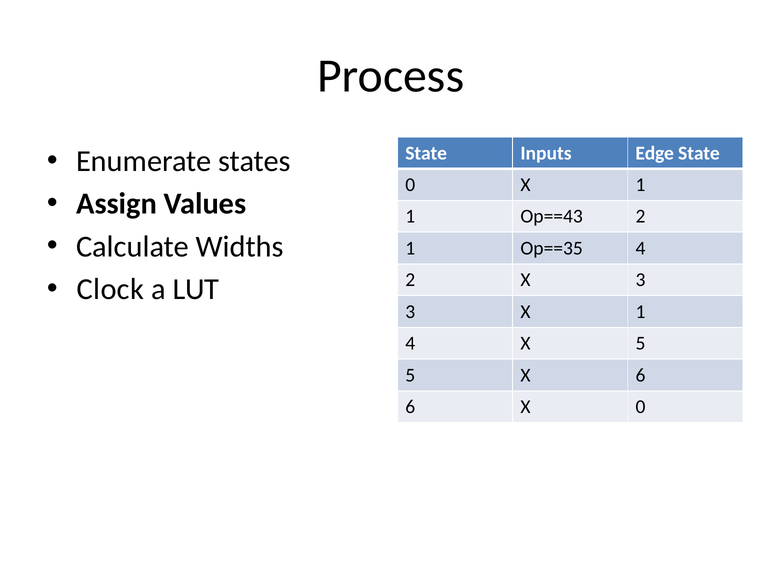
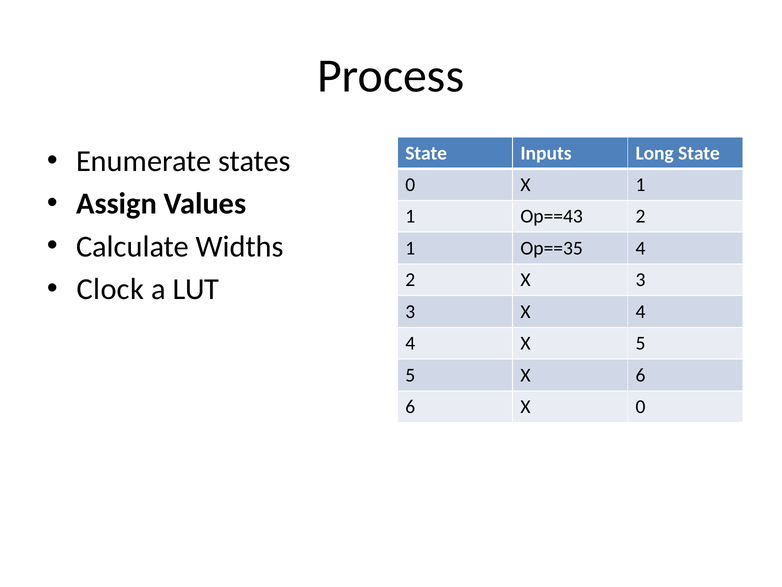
Edge: Edge -> Long
3 X 1: 1 -> 4
